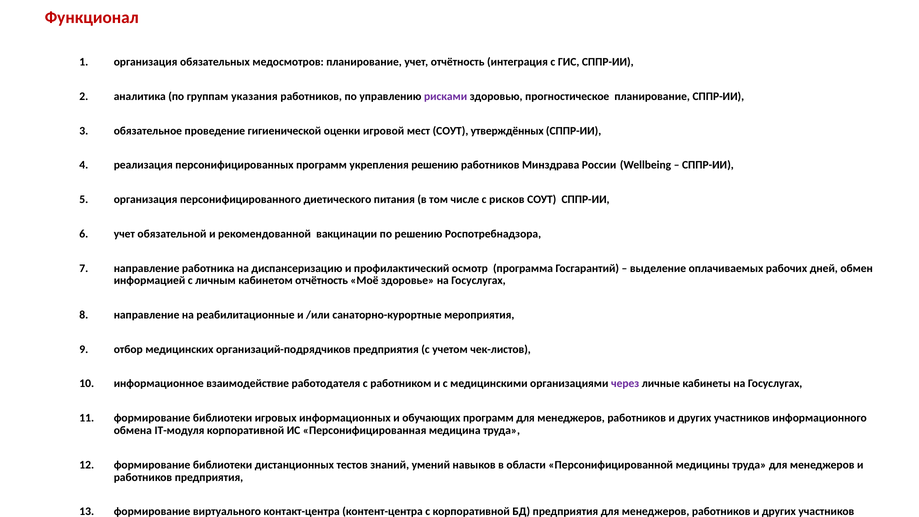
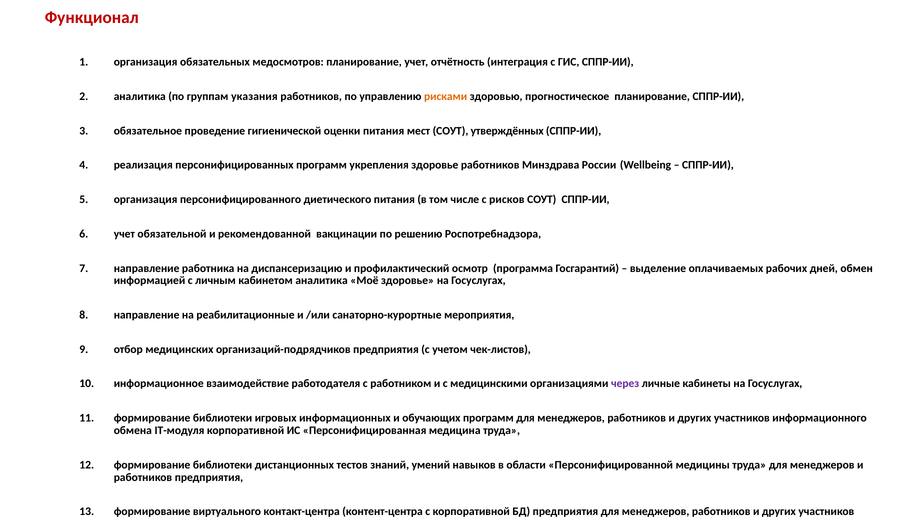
рисками colour: purple -> orange
оценки игровой: игровой -> питания
укрепления решению: решению -> здоровье
кабинетом отчётность: отчётность -> аналитика
